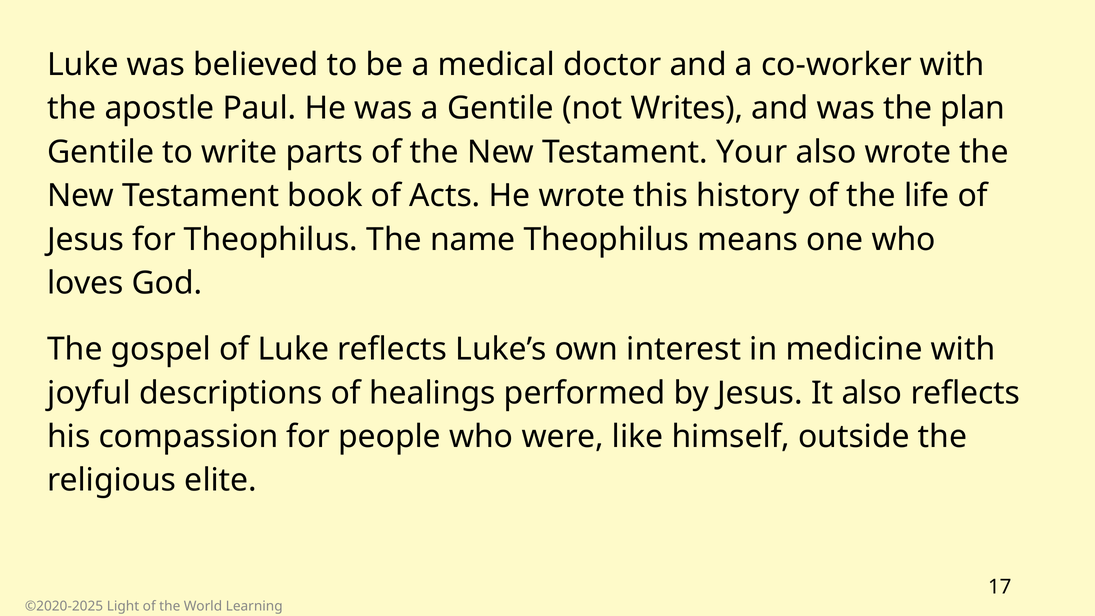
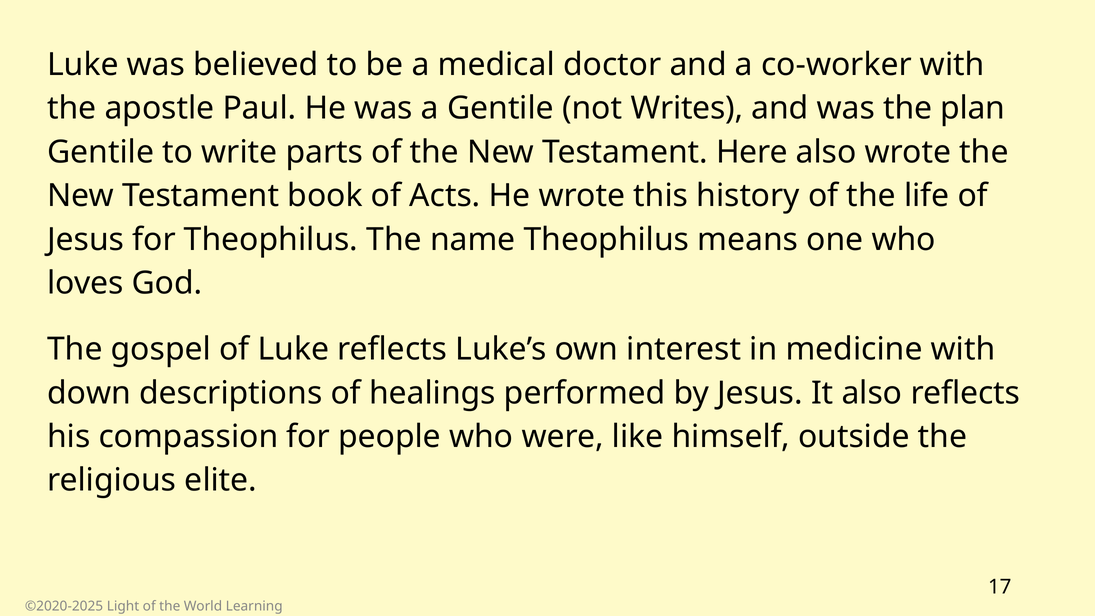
Your: Your -> Here
joyful: joyful -> down
